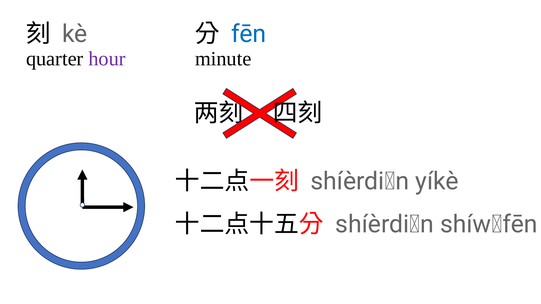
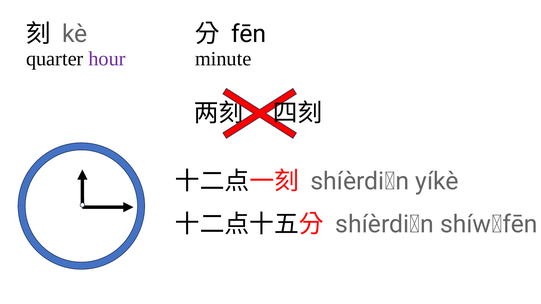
fēn colour: blue -> black
